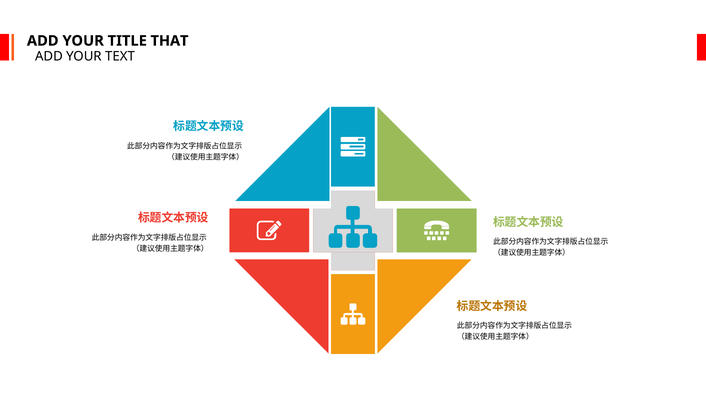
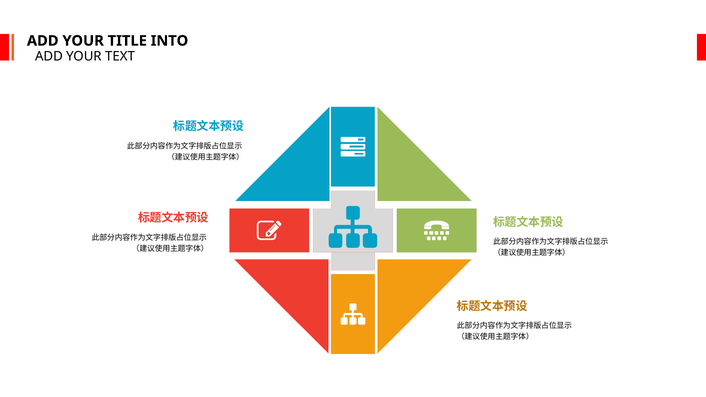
THAT: THAT -> INTO
